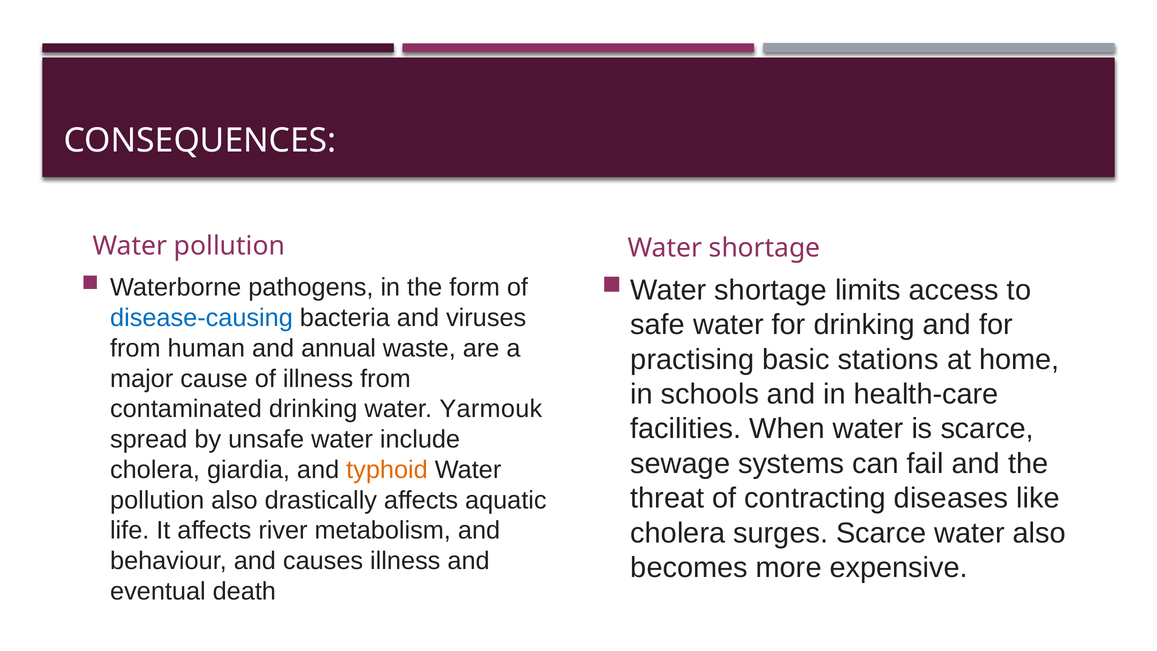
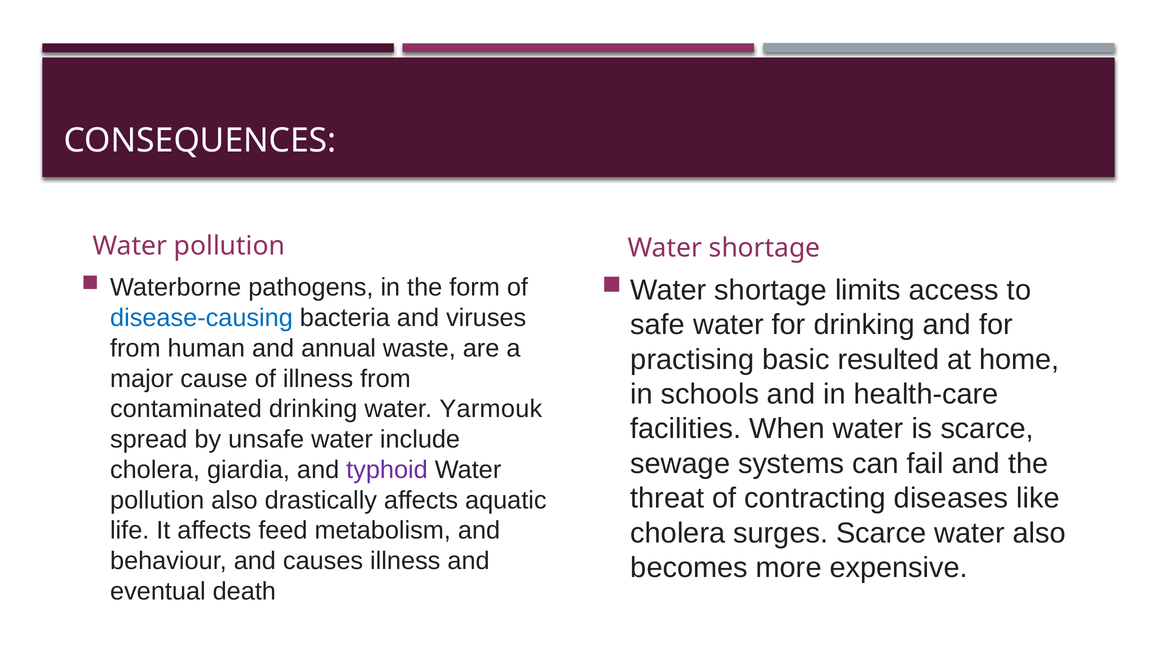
stations: stations -> resulted
typhoid colour: orange -> purple
river: river -> feed
